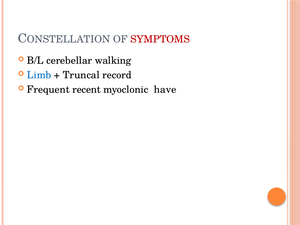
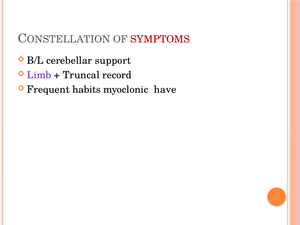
walking: walking -> support
Limb colour: blue -> purple
recent: recent -> habits
